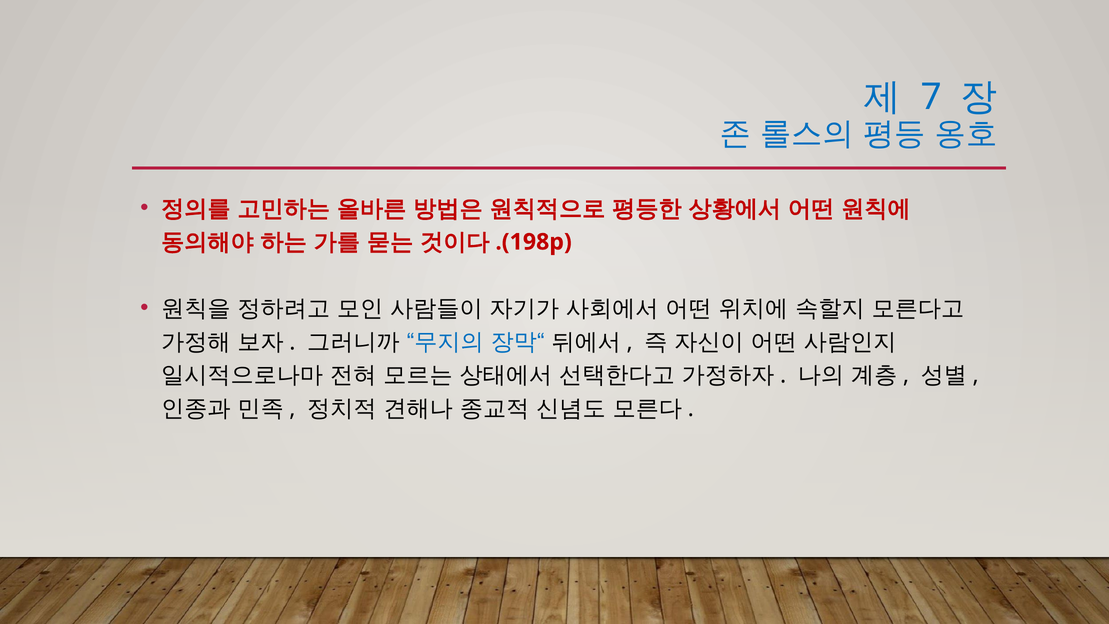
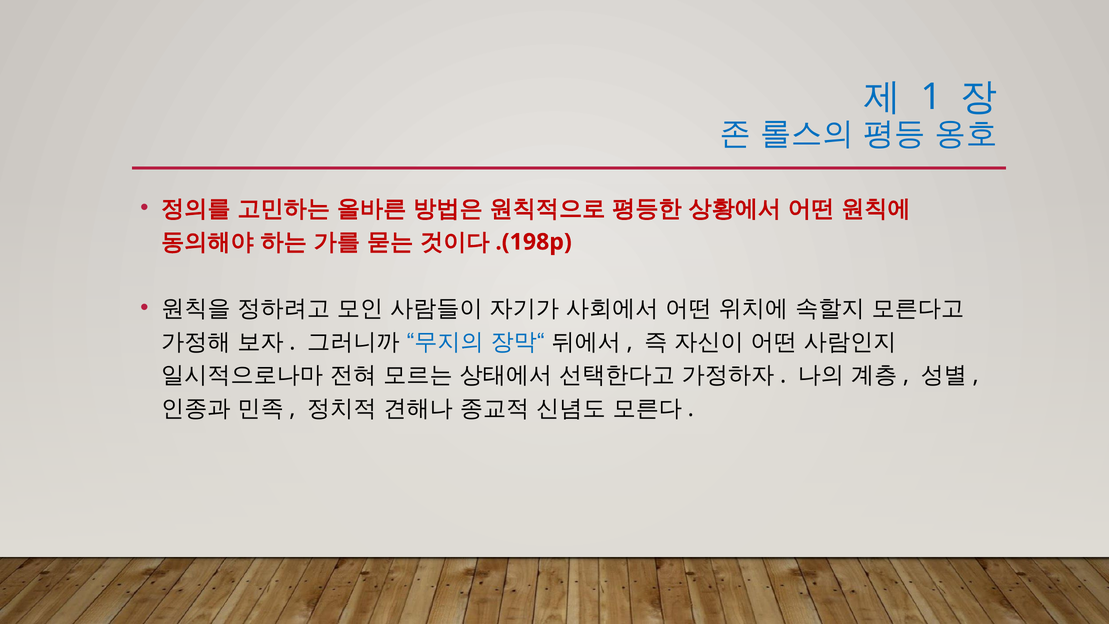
7: 7 -> 1
